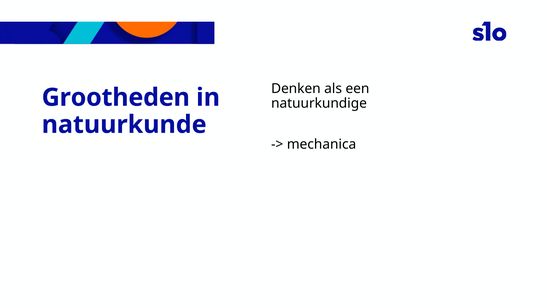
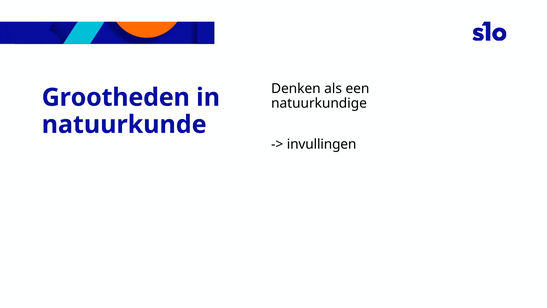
mechanica: mechanica -> invullingen
